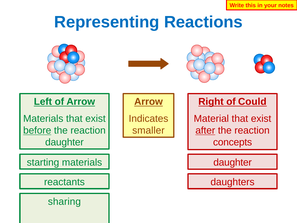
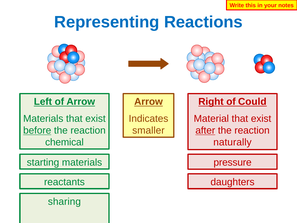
daughter at (64, 142): daughter -> chemical
concepts: concepts -> naturally
daughter at (233, 162): daughter -> pressure
